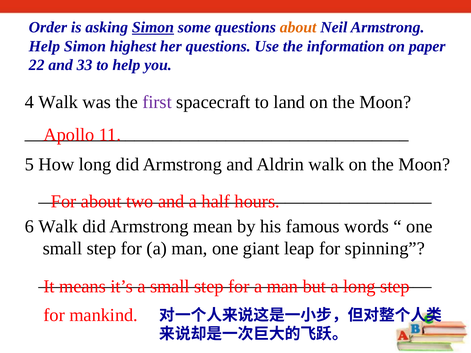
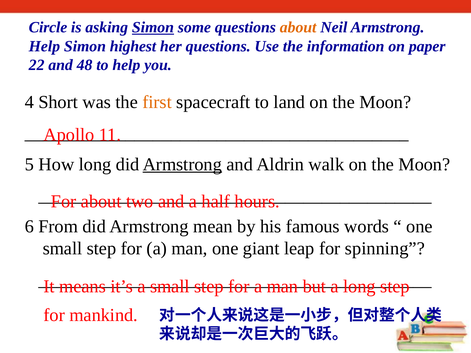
Order: Order -> Circle
33: 33 -> 48
4 Walk: Walk -> Short
first colour: purple -> orange
Armstrong at (182, 164) underline: none -> present
6 Walk: Walk -> From
